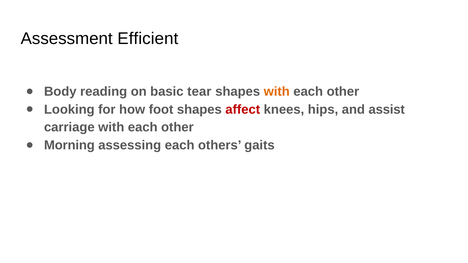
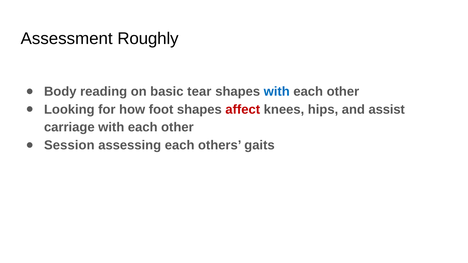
Efficient: Efficient -> Roughly
with at (277, 92) colour: orange -> blue
Morning: Morning -> Session
